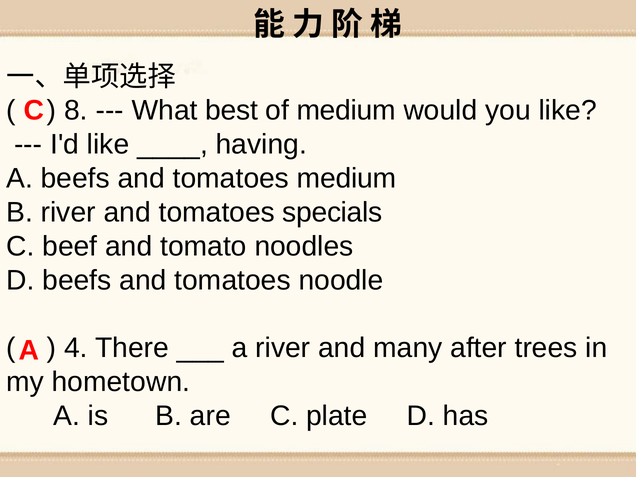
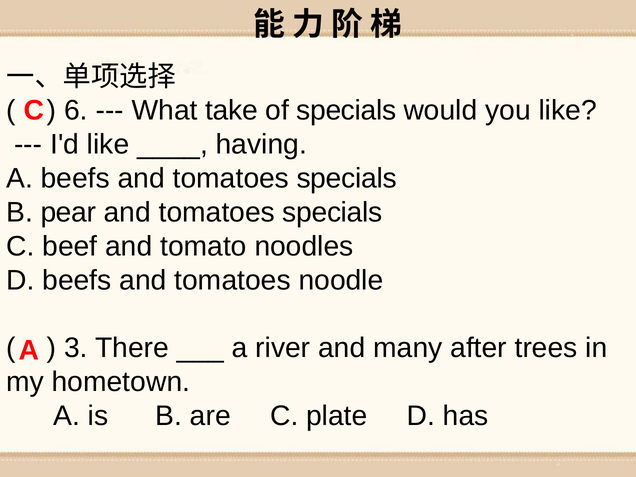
8: 8 -> 6
best: best -> take
of medium: medium -> specials
beefs and tomatoes medium: medium -> specials
B river: river -> pear
4: 4 -> 3
